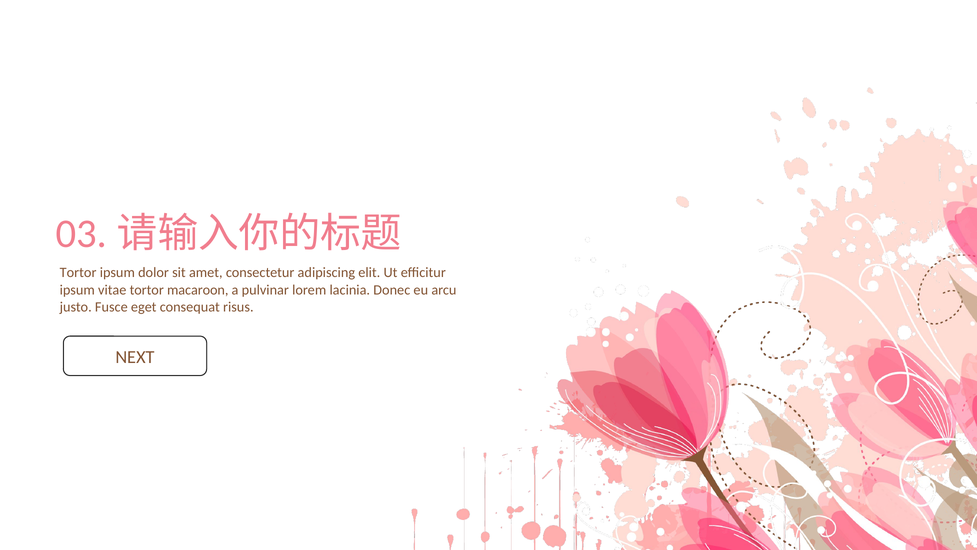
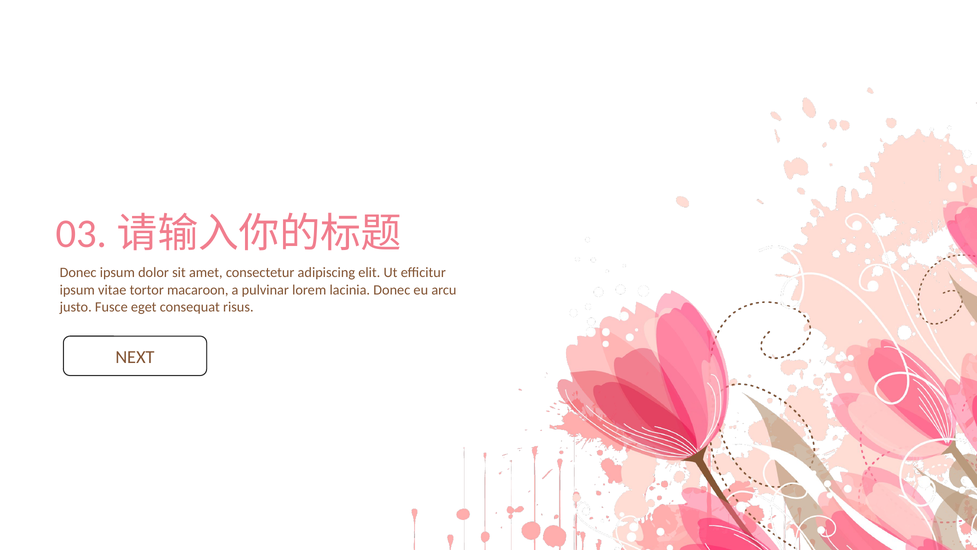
Tortor at (78, 272): Tortor -> Donec
